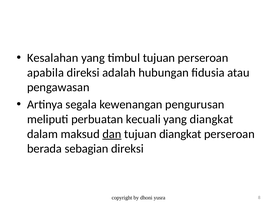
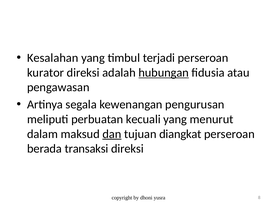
timbul tujuan: tujuan -> terjadi
apabila: apabila -> kurator
hubungan underline: none -> present
yang diangkat: diangkat -> menurut
sebagian: sebagian -> transaksi
